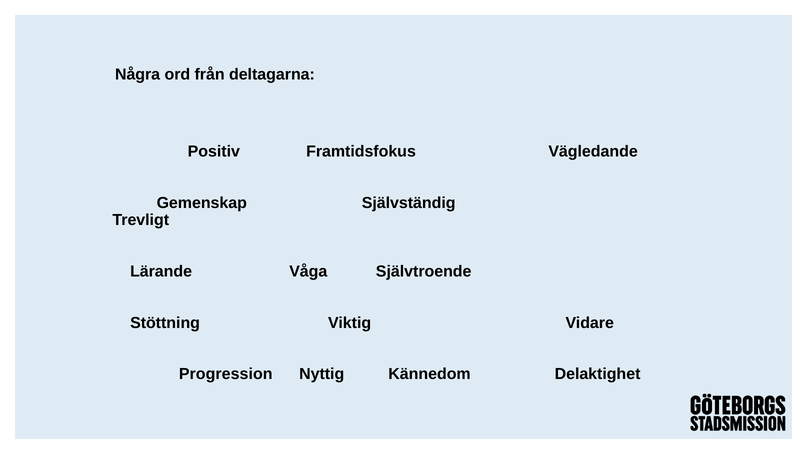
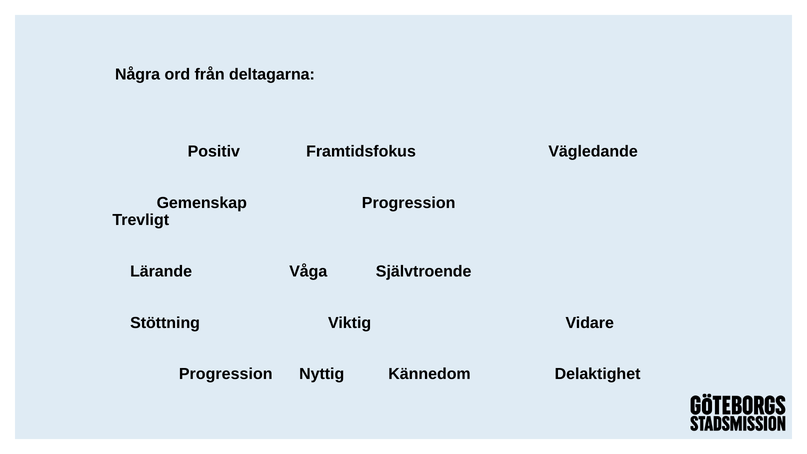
Gemenskap Självständig: Självständig -> Progression
